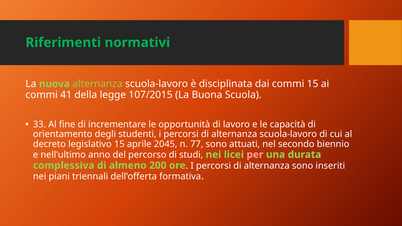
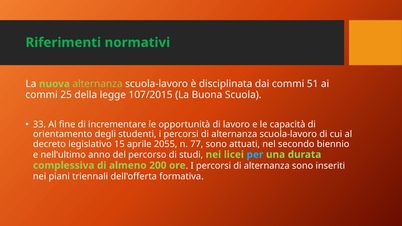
commi 15: 15 -> 51
41: 41 -> 25
2045: 2045 -> 2055
per colour: pink -> light blue
